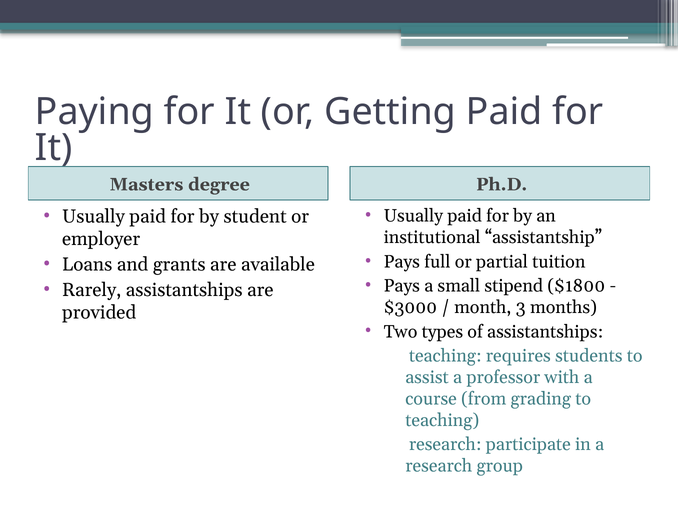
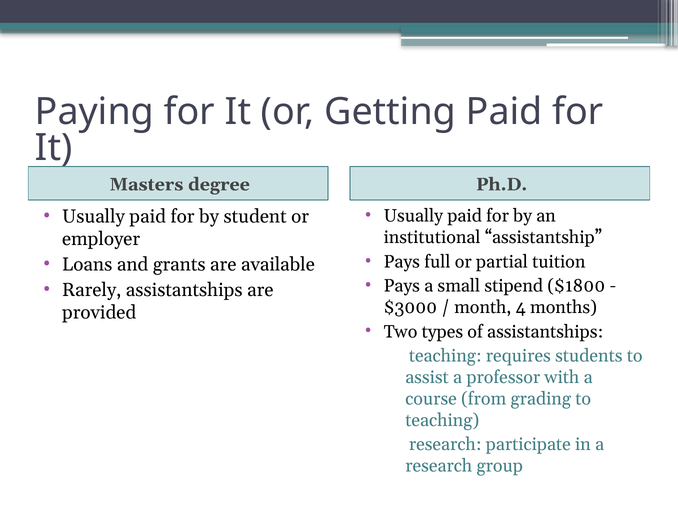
3: 3 -> 4
